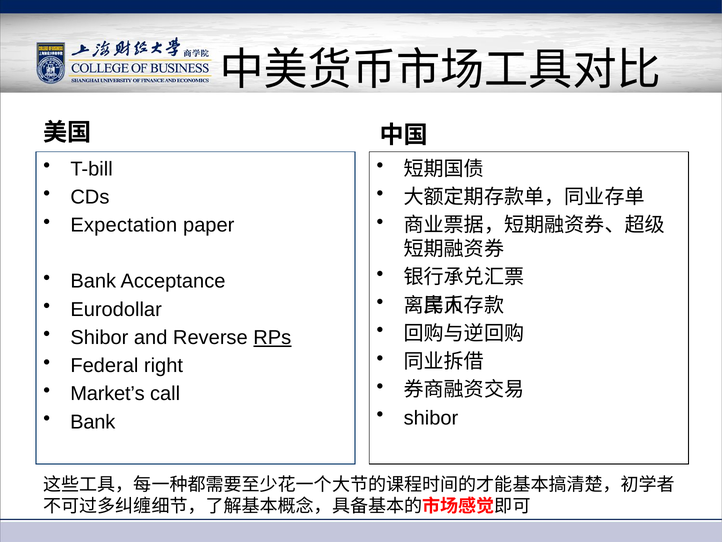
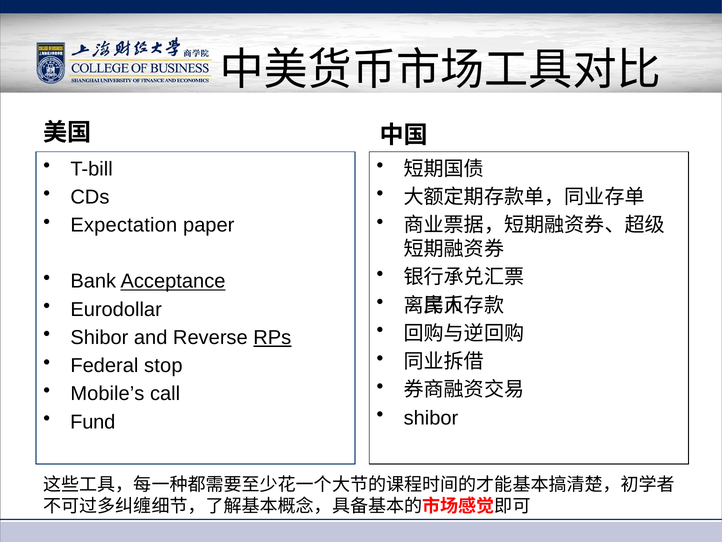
Acceptance underline: none -> present
right: right -> stop
Market’s: Market’s -> Mobile’s
Bank at (93, 422): Bank -> Fund
